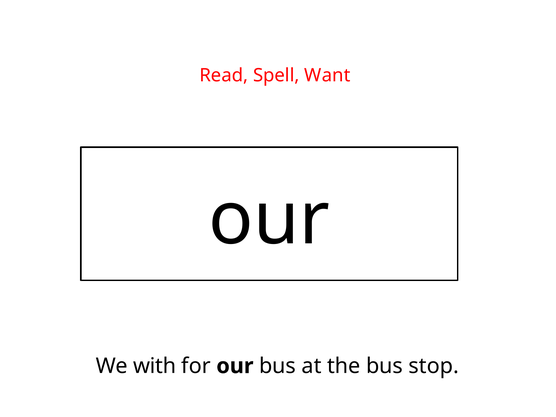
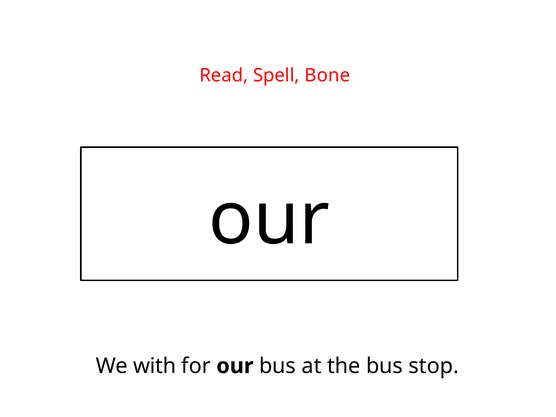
Want: Want -> Bone
